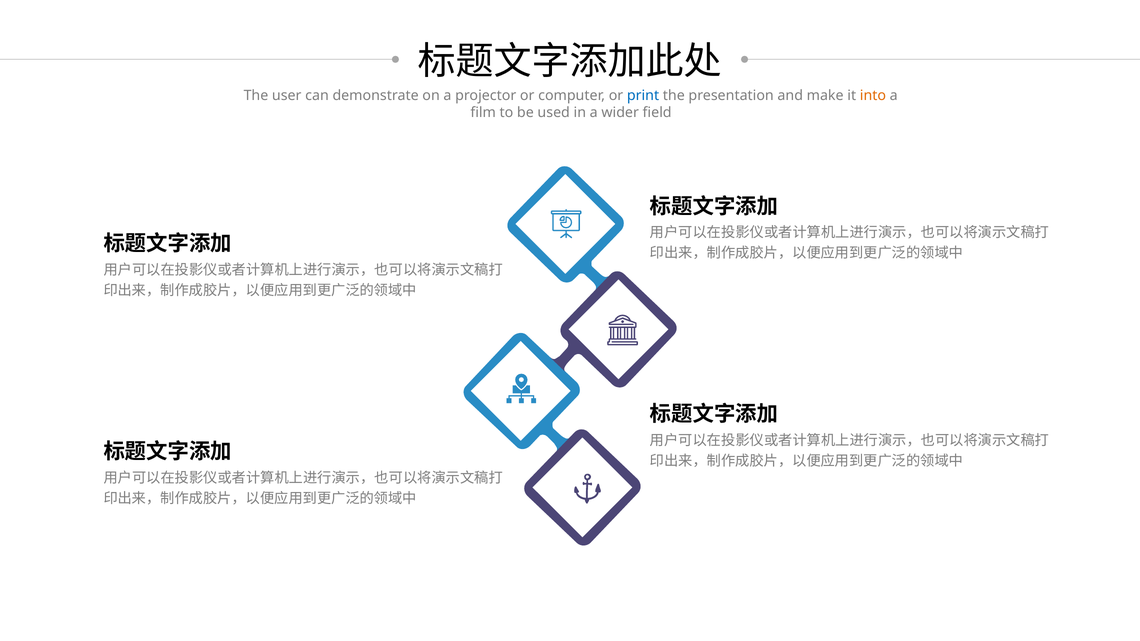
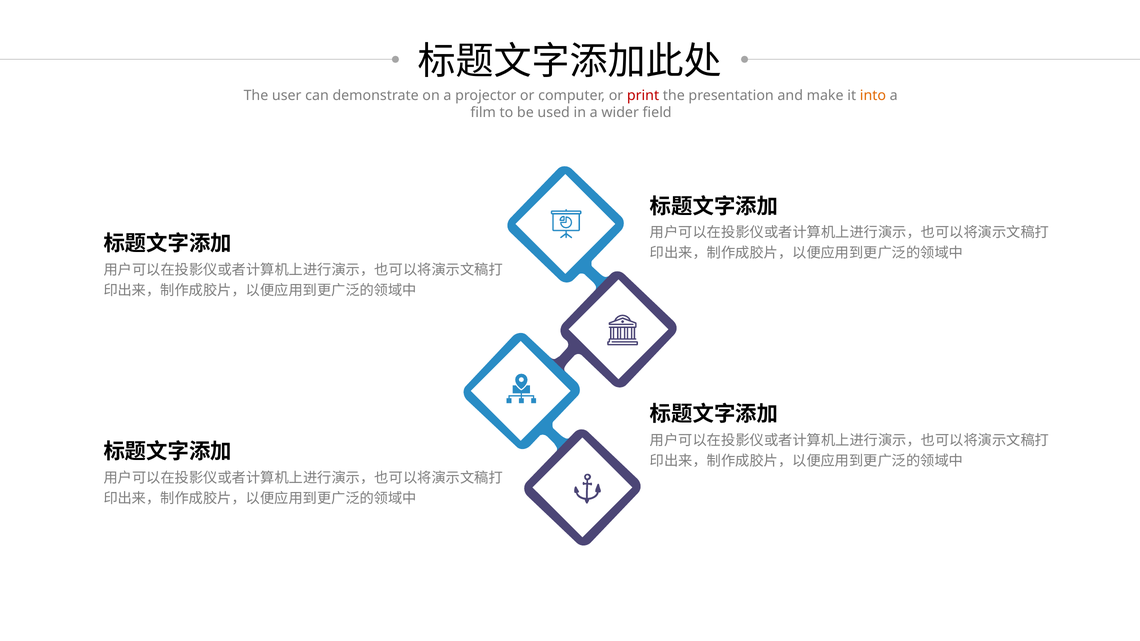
print colour: blue -> red
